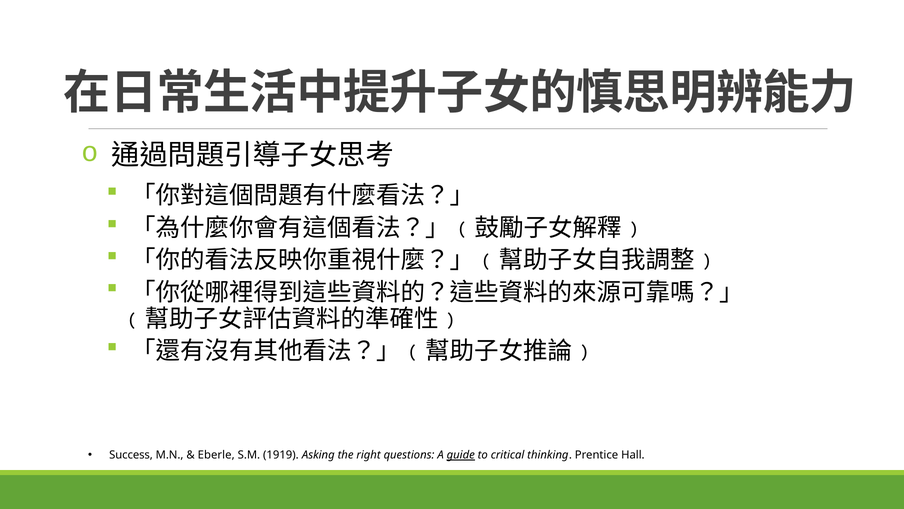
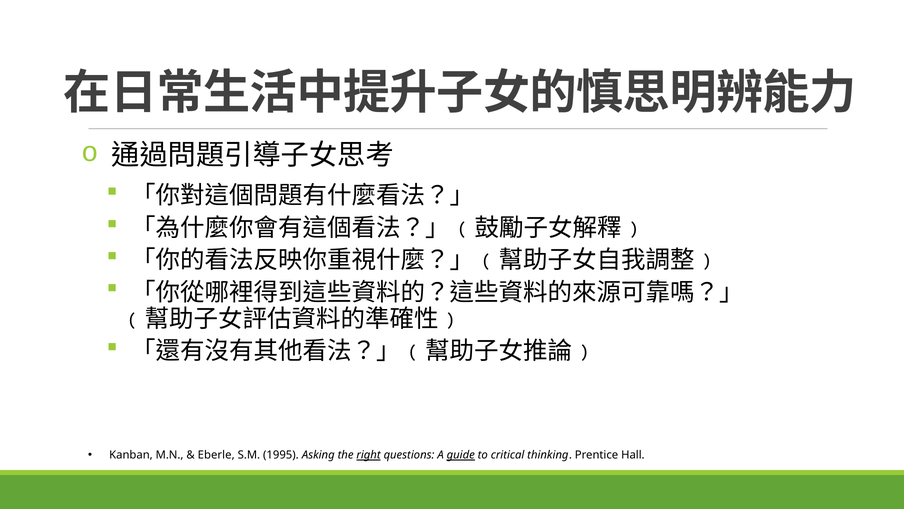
Success: Success -> Kanban
1919: 1919 -> 1995
right underline: none -> present
